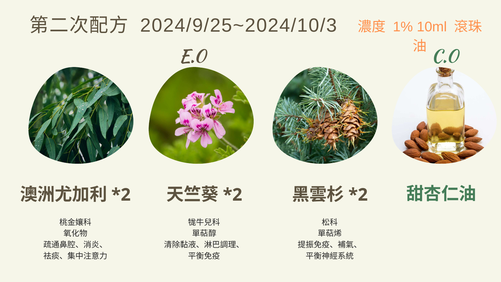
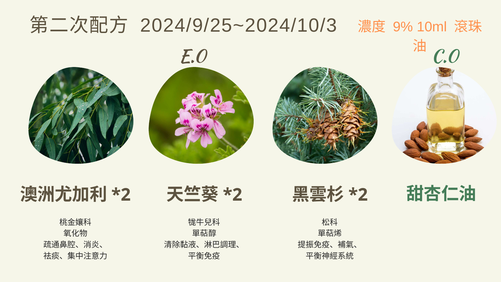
1%: 1% -> 9%
